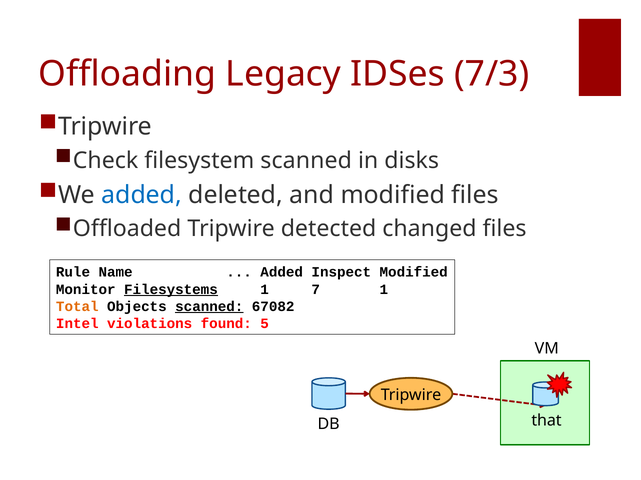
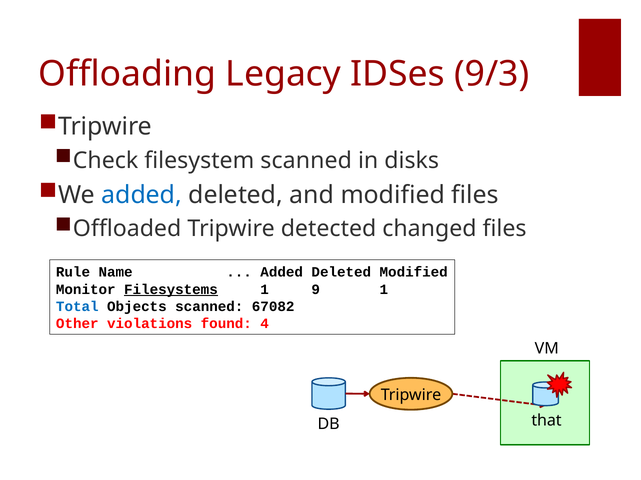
7/3: 7/3 -> 9/3
Inspect at (341, 273): Inspect -> Deleted
7: 7 -> 9
Total colour: orange -> blue
scanned at (209, 307) underline: present -> none
Intel: Intel -> Other
5: 5 -> 4
